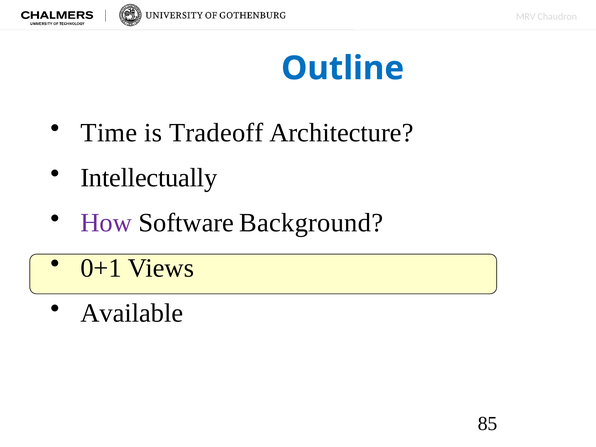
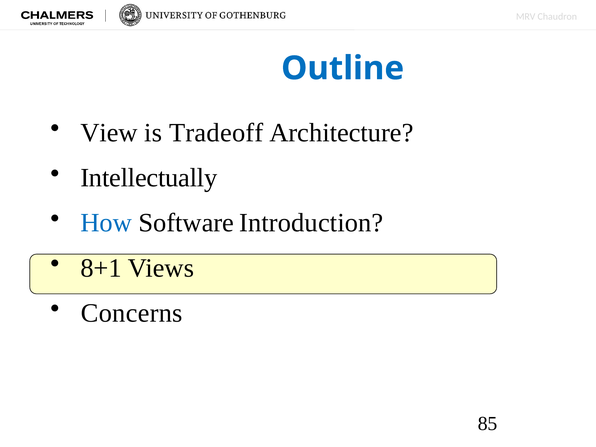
Time: Time -> View
How colour: purple -> blue
Background: Background -> Introduction
0+1: 0+1 -> 8+1
Available: Available -> Concerns
